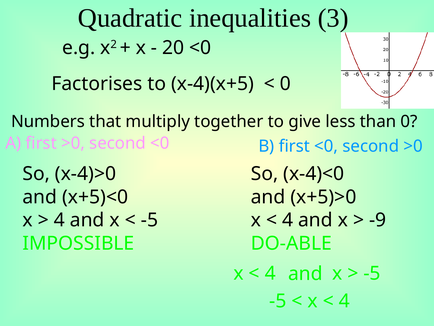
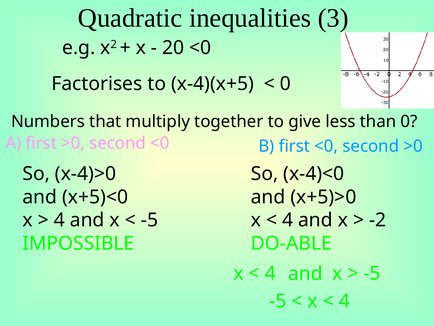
-9: -9 -> -2
